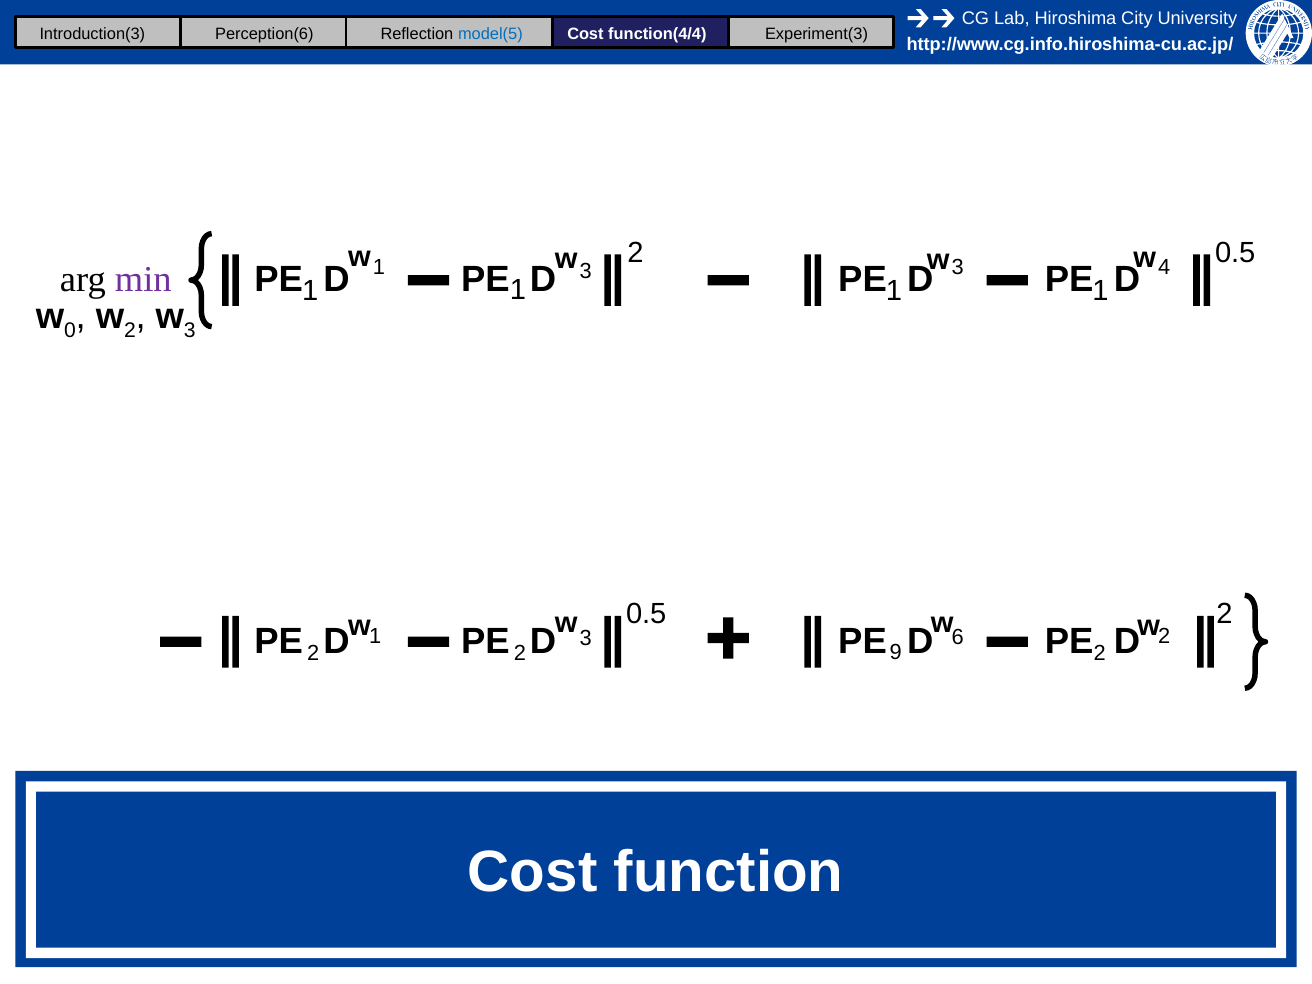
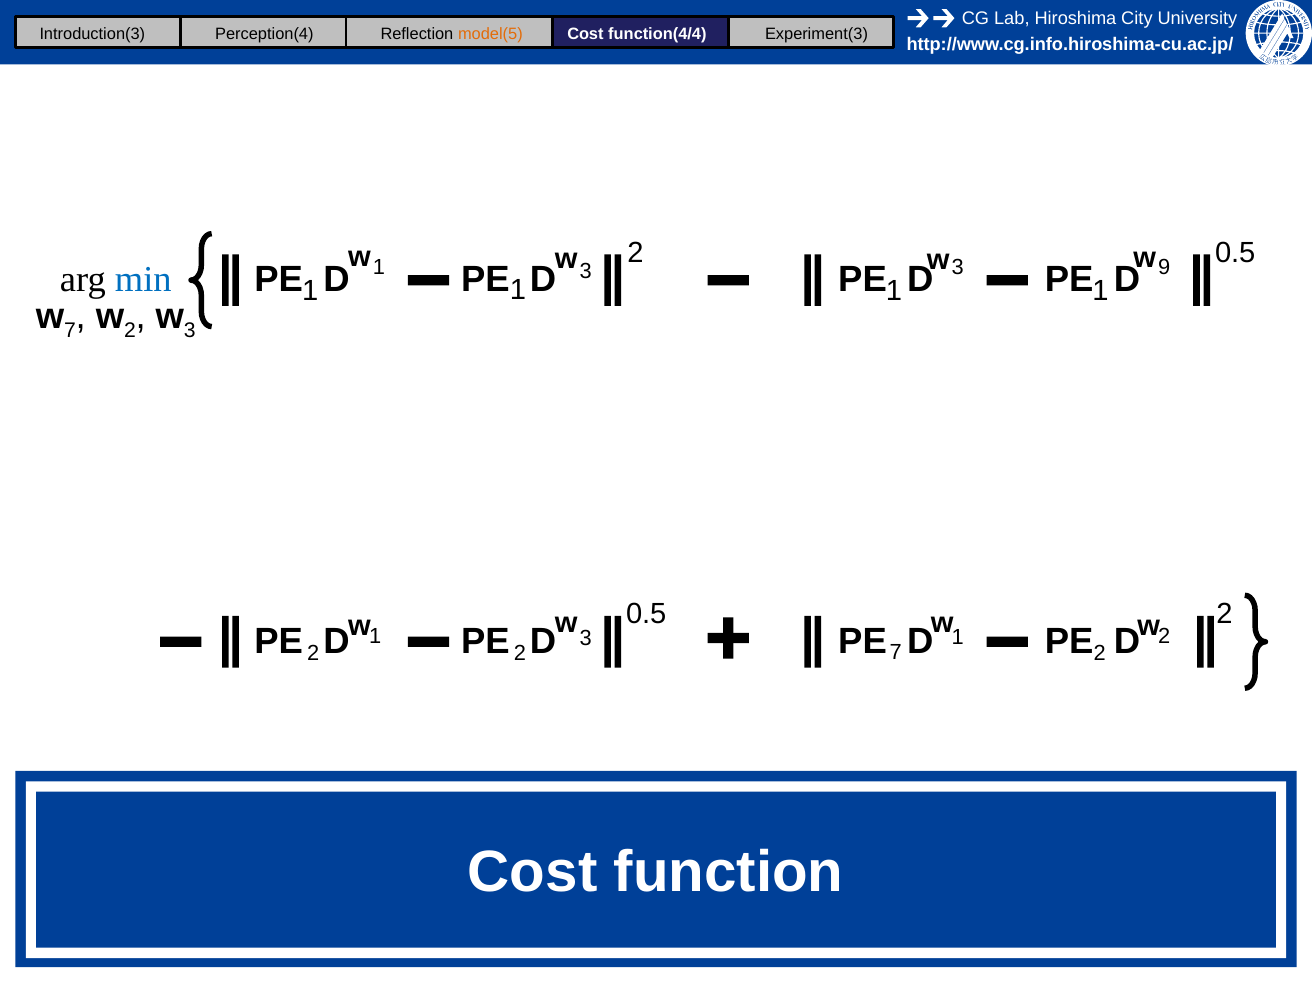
Perception(6: Perception(6 -> Perception(4
model(5 colour: blue -> orange
4: 4 -> 9
min colour: purple -> blue
w 0: 0 -> 7
3 6: 6 -> 1
2 9: 9 -> 7
